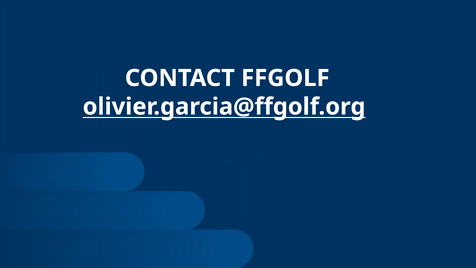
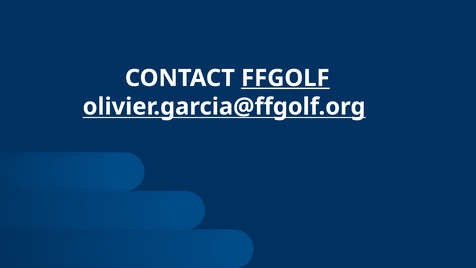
FFGOLF underline: none -> present
